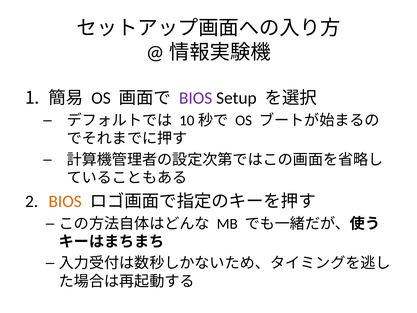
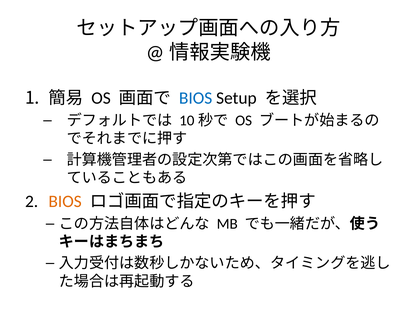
BIOS at (196, 98) colour: purple -> blue
